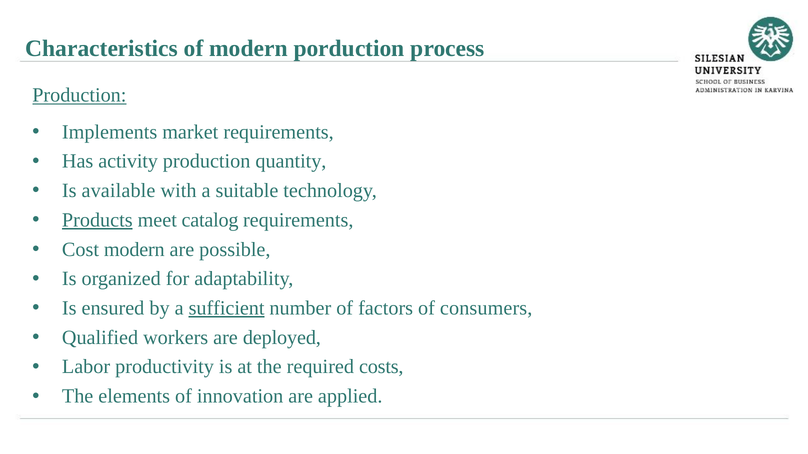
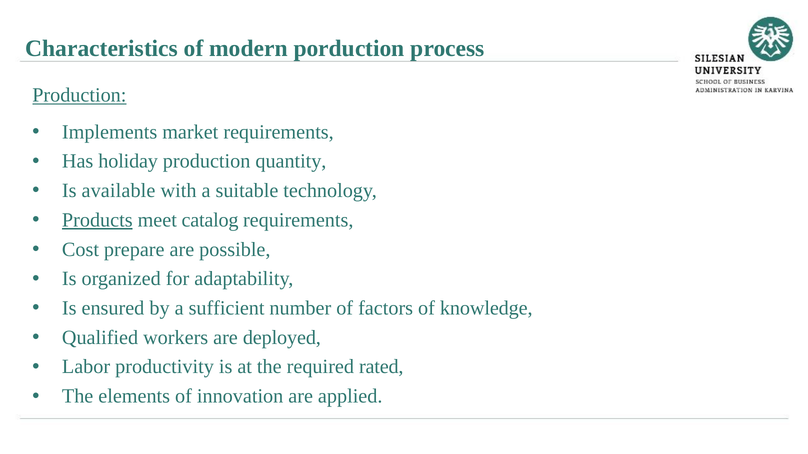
activity: activity -> holiday
Cost modern: modern -> prepare
sufficient underline: present -> none
consumers: consumers -> knowledge
costs: costs -> rated
